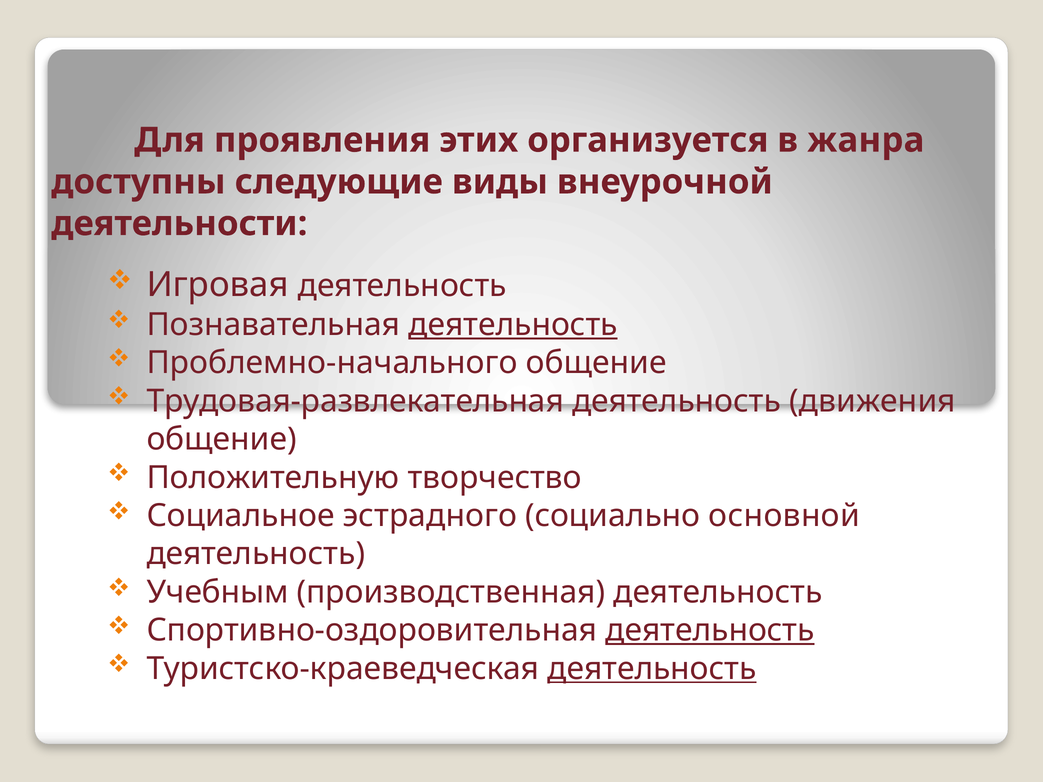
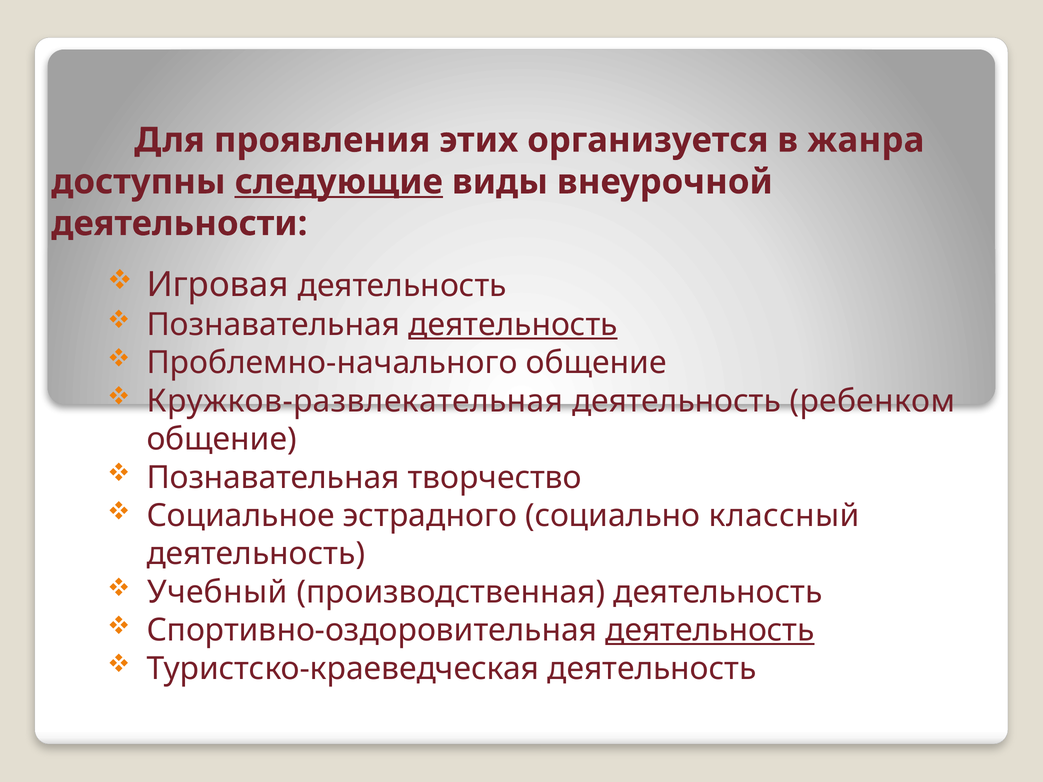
следующие underline: none -> present
Трудовая-развлекательная: Трудовая-развлекательная -> Кружков-развлекательная
движения: движения -> ребенком
Положительную at (273, 478): Положительную -> Познавательная
основной: основной -> классный
Учебным: Учебным -> Учебный
деятельность at (652, 669) underline: present -> none
